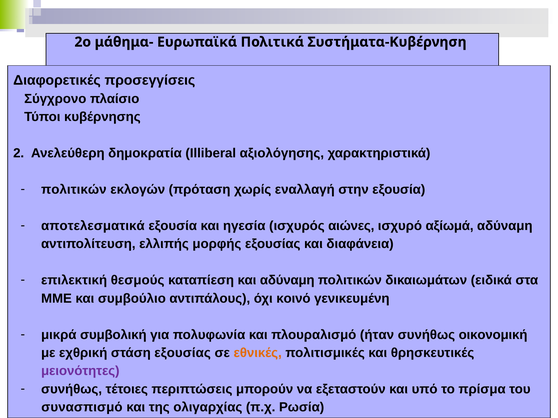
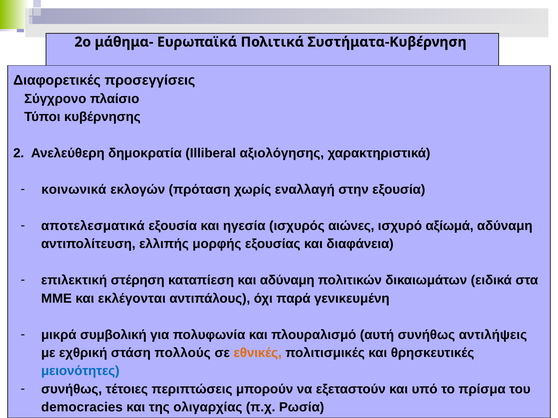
πολιτικών at (74, 190): πολιτικών -> κοινωνικά
θεσμούς: θεσμούς -> στέρηση
συμβούλιο: συμβούλιο -> εκλέγονται
κοινό: κοινό -> παρά
ήταν: ήταν -> αυτή
οικονομική: οικονομική -> αντιλήψεις
στάση εξουσίας: εξουσίας -> πολλούς
μειονότητες colour: purple -> blue
συνασπισμό: συνασπισμό -> democracies
